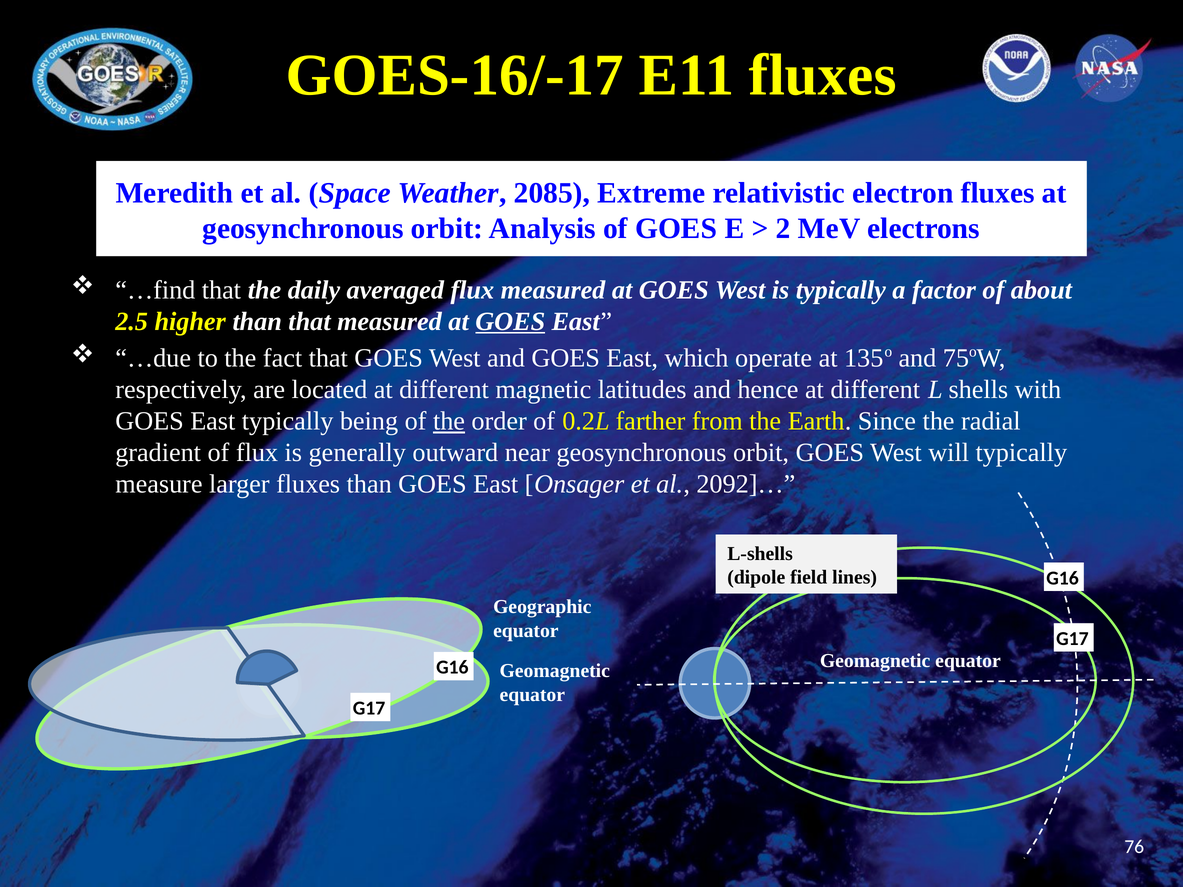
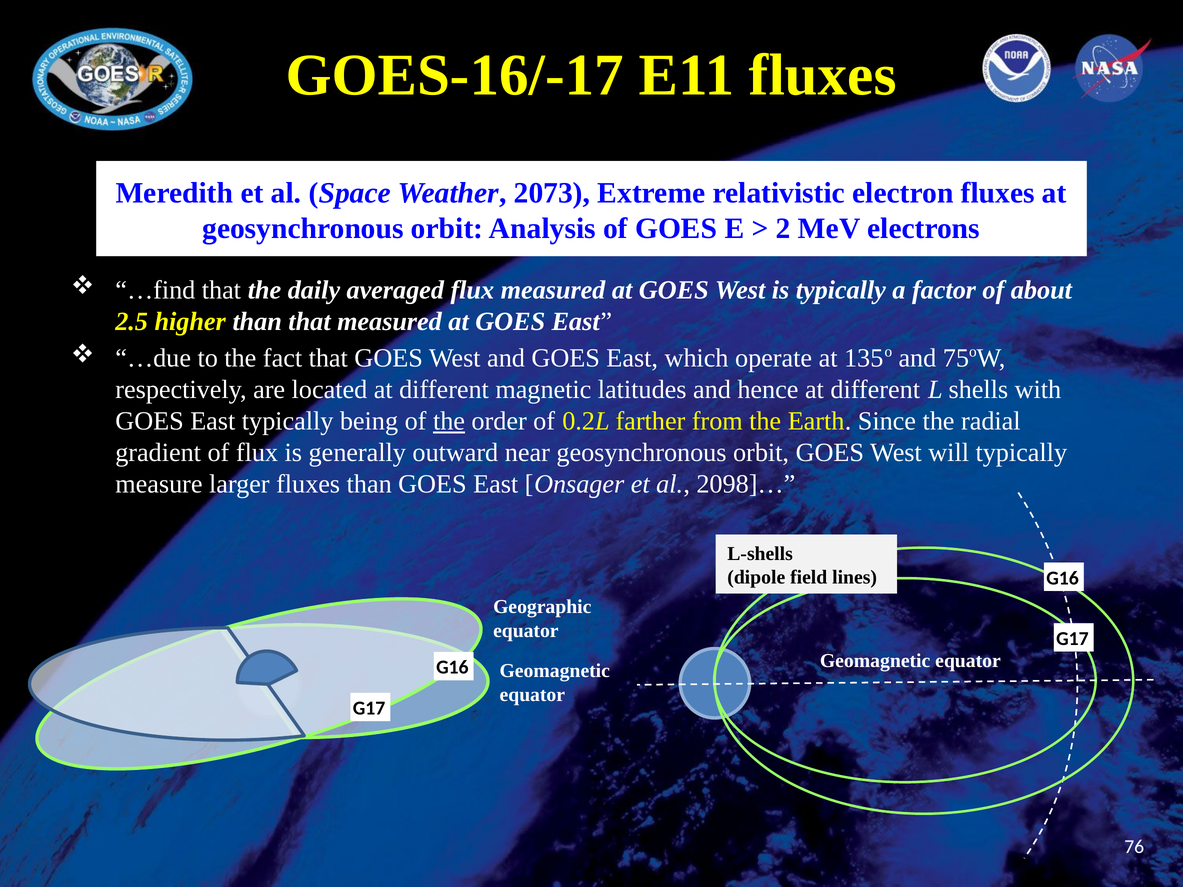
2085: 2085 -> 2073
GOES at (510, 322) underline: present -> none
2092]…: 2092]… -> 2098]…
